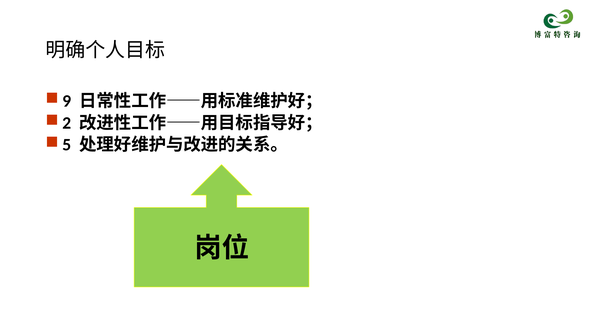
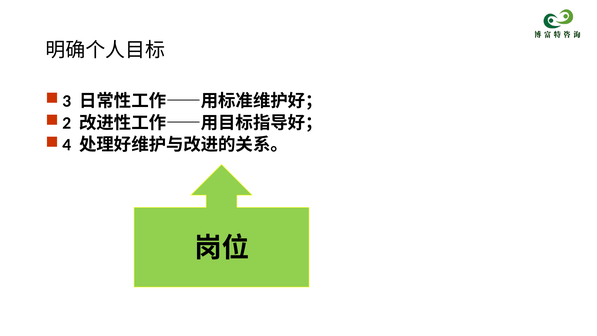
9: 9 -> 3
5: 5 -> 4
